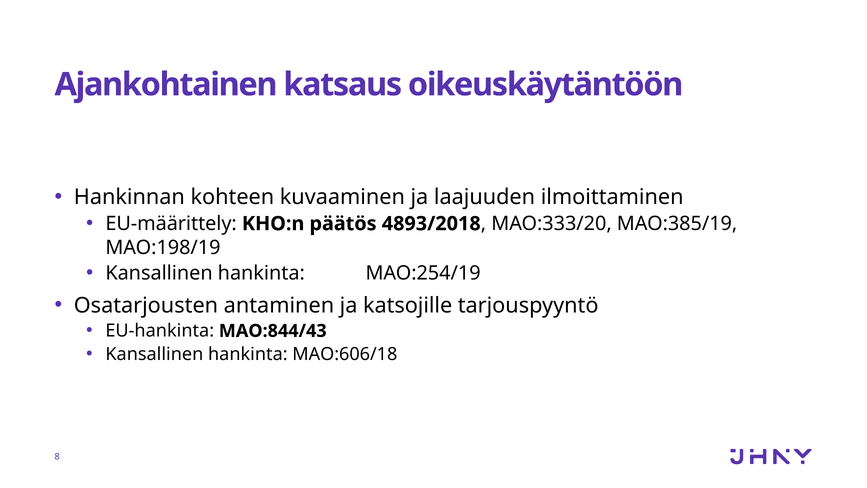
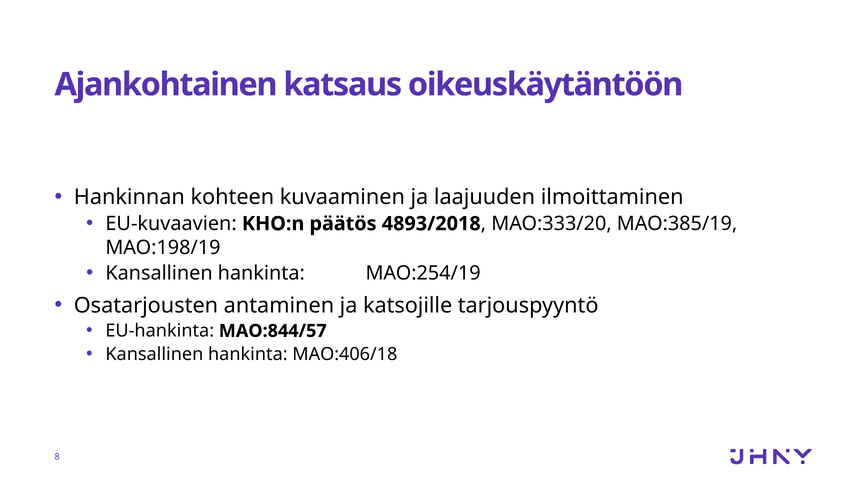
EU-määrittely: EU-määrittely -> EU-kuvaavien
MAO:844/43: MAO:844/43 -> MAO:844/57
MAO:606/18: MAO:606/18 -> MAO:406/18
